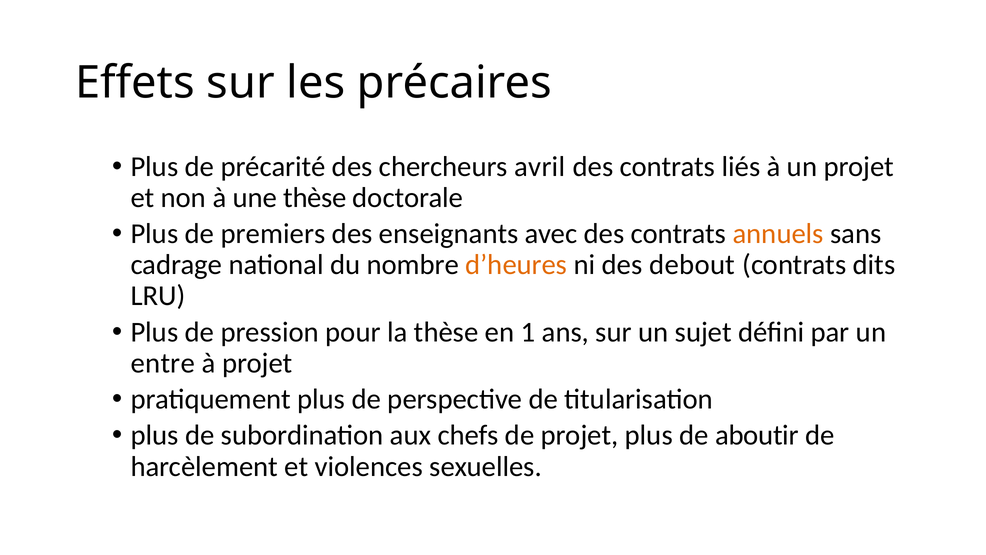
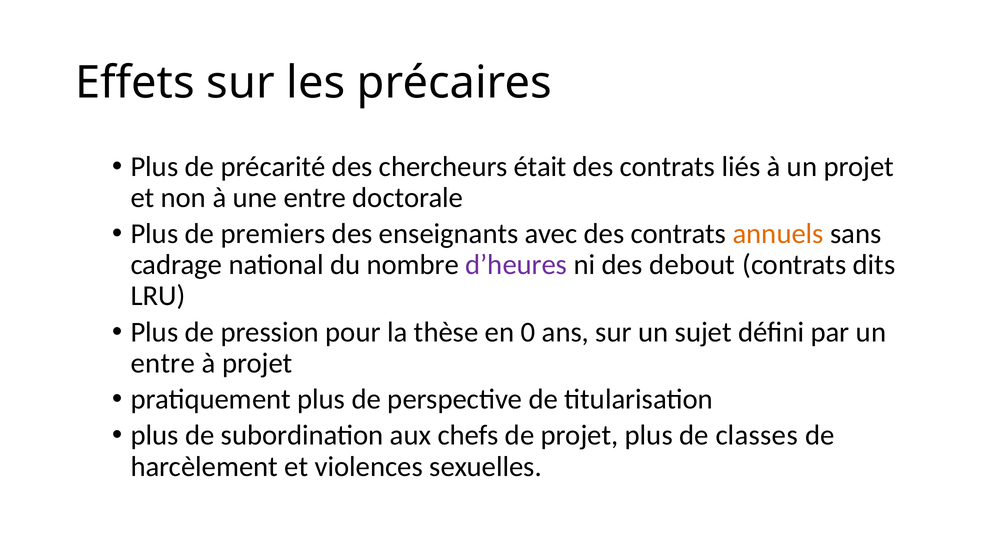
avril: avril -> était
une thèse: thèse -> entre
d’heures colour: orange -> purple
1: 1 -> 0
aboutir: aboutir -> classes
